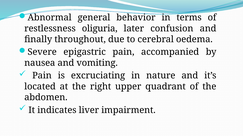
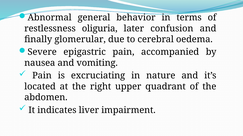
throughout: throughout -> glomerular
